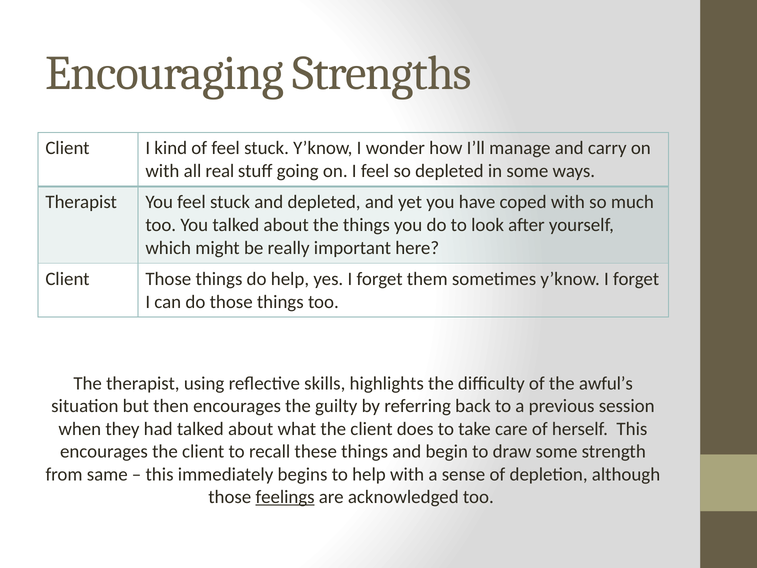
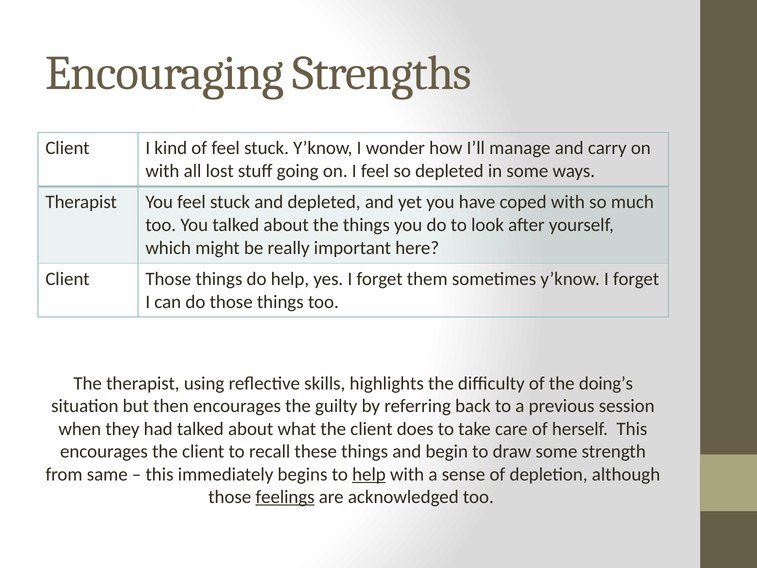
real: real -> lost
awful’s: awful’s -> doing’s
help at (369, 474) underline: none -> present
